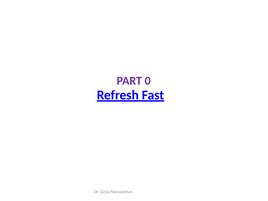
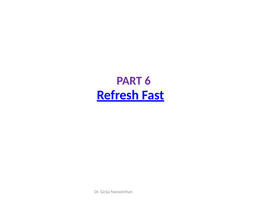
0: 0 -> 6
